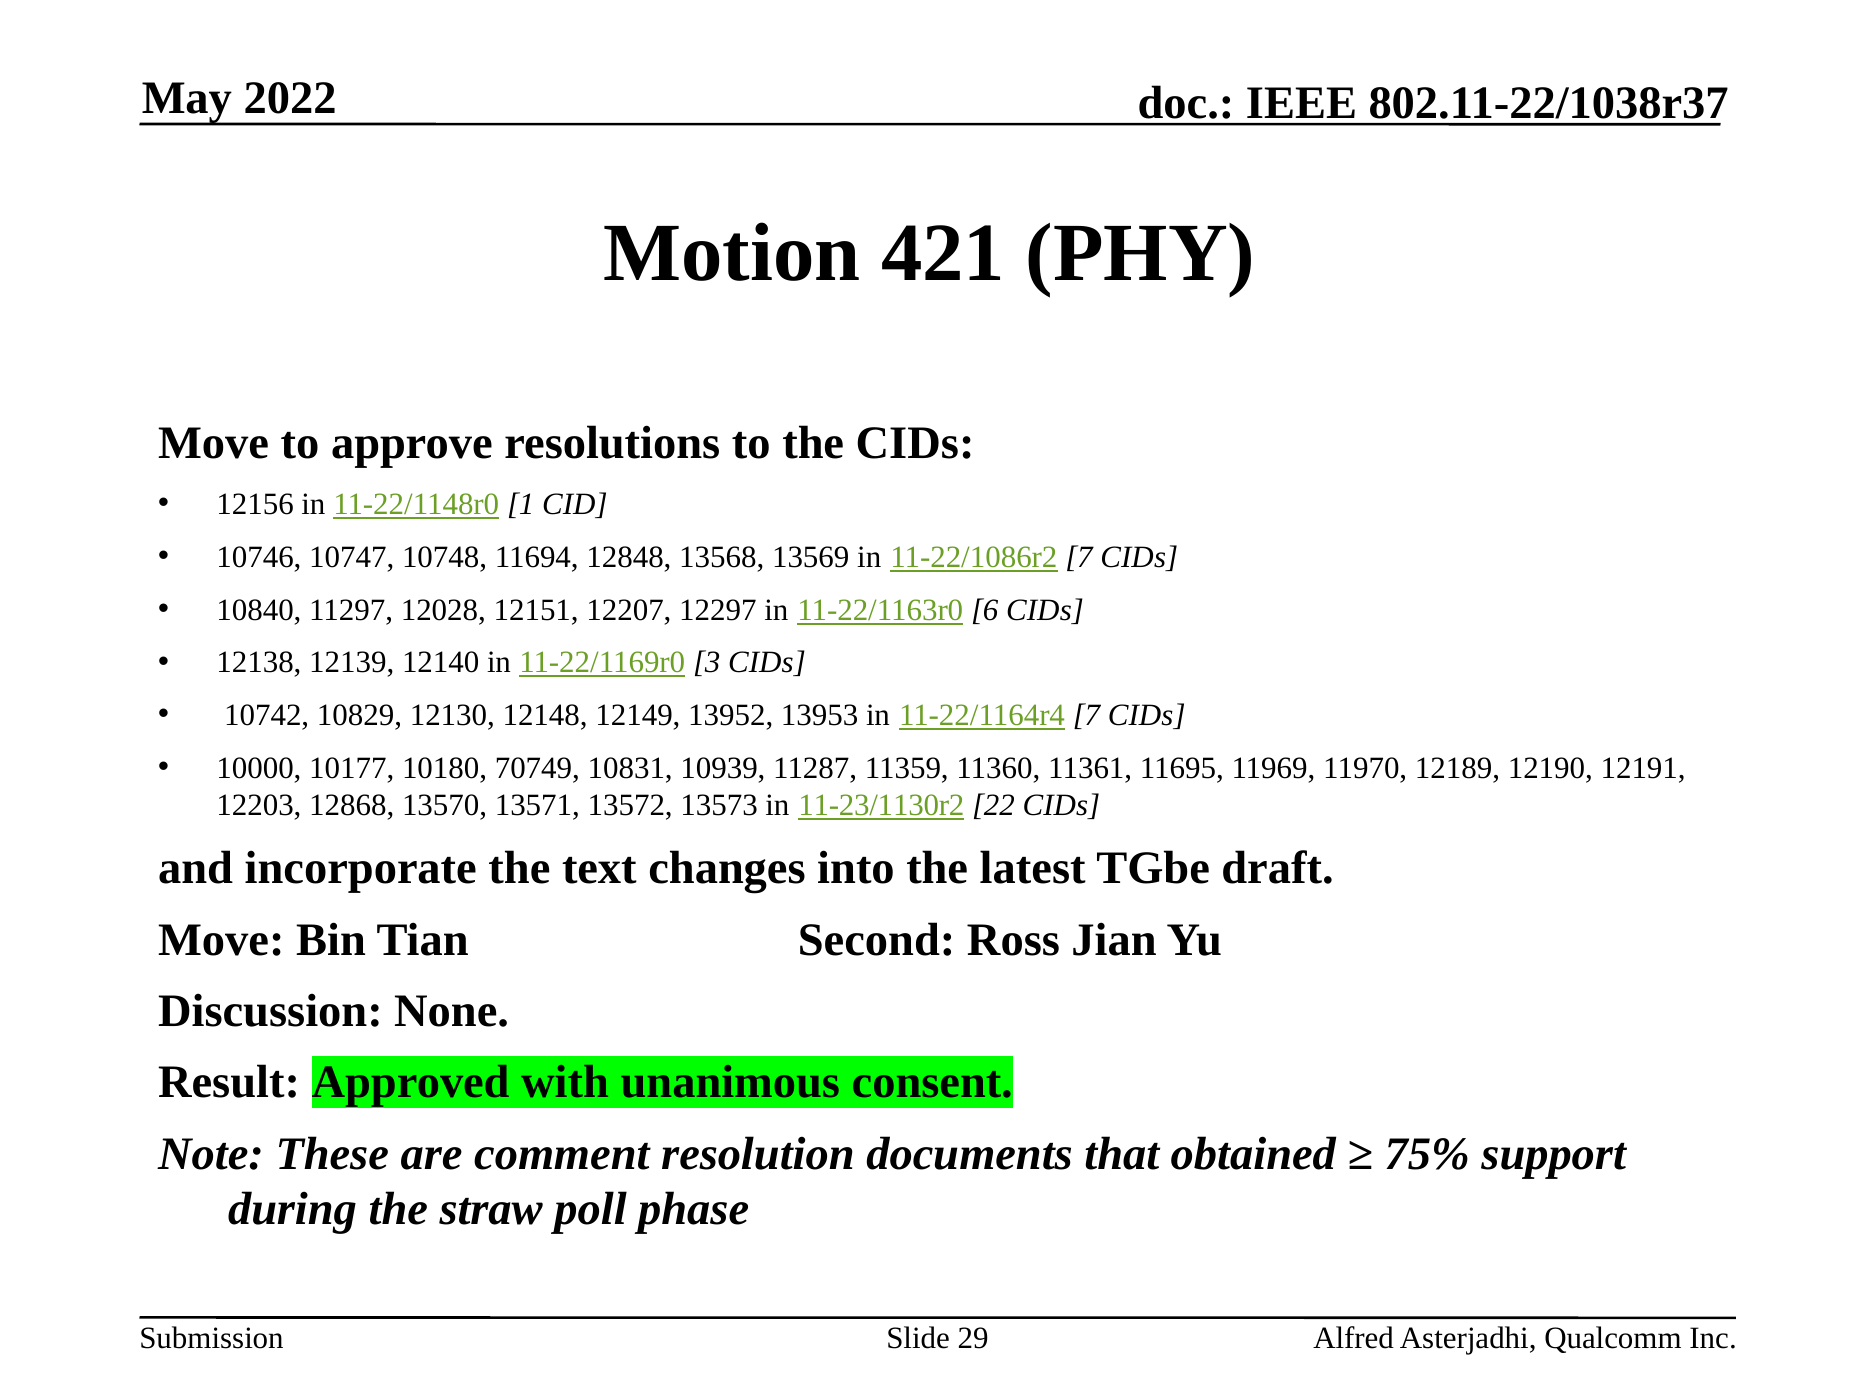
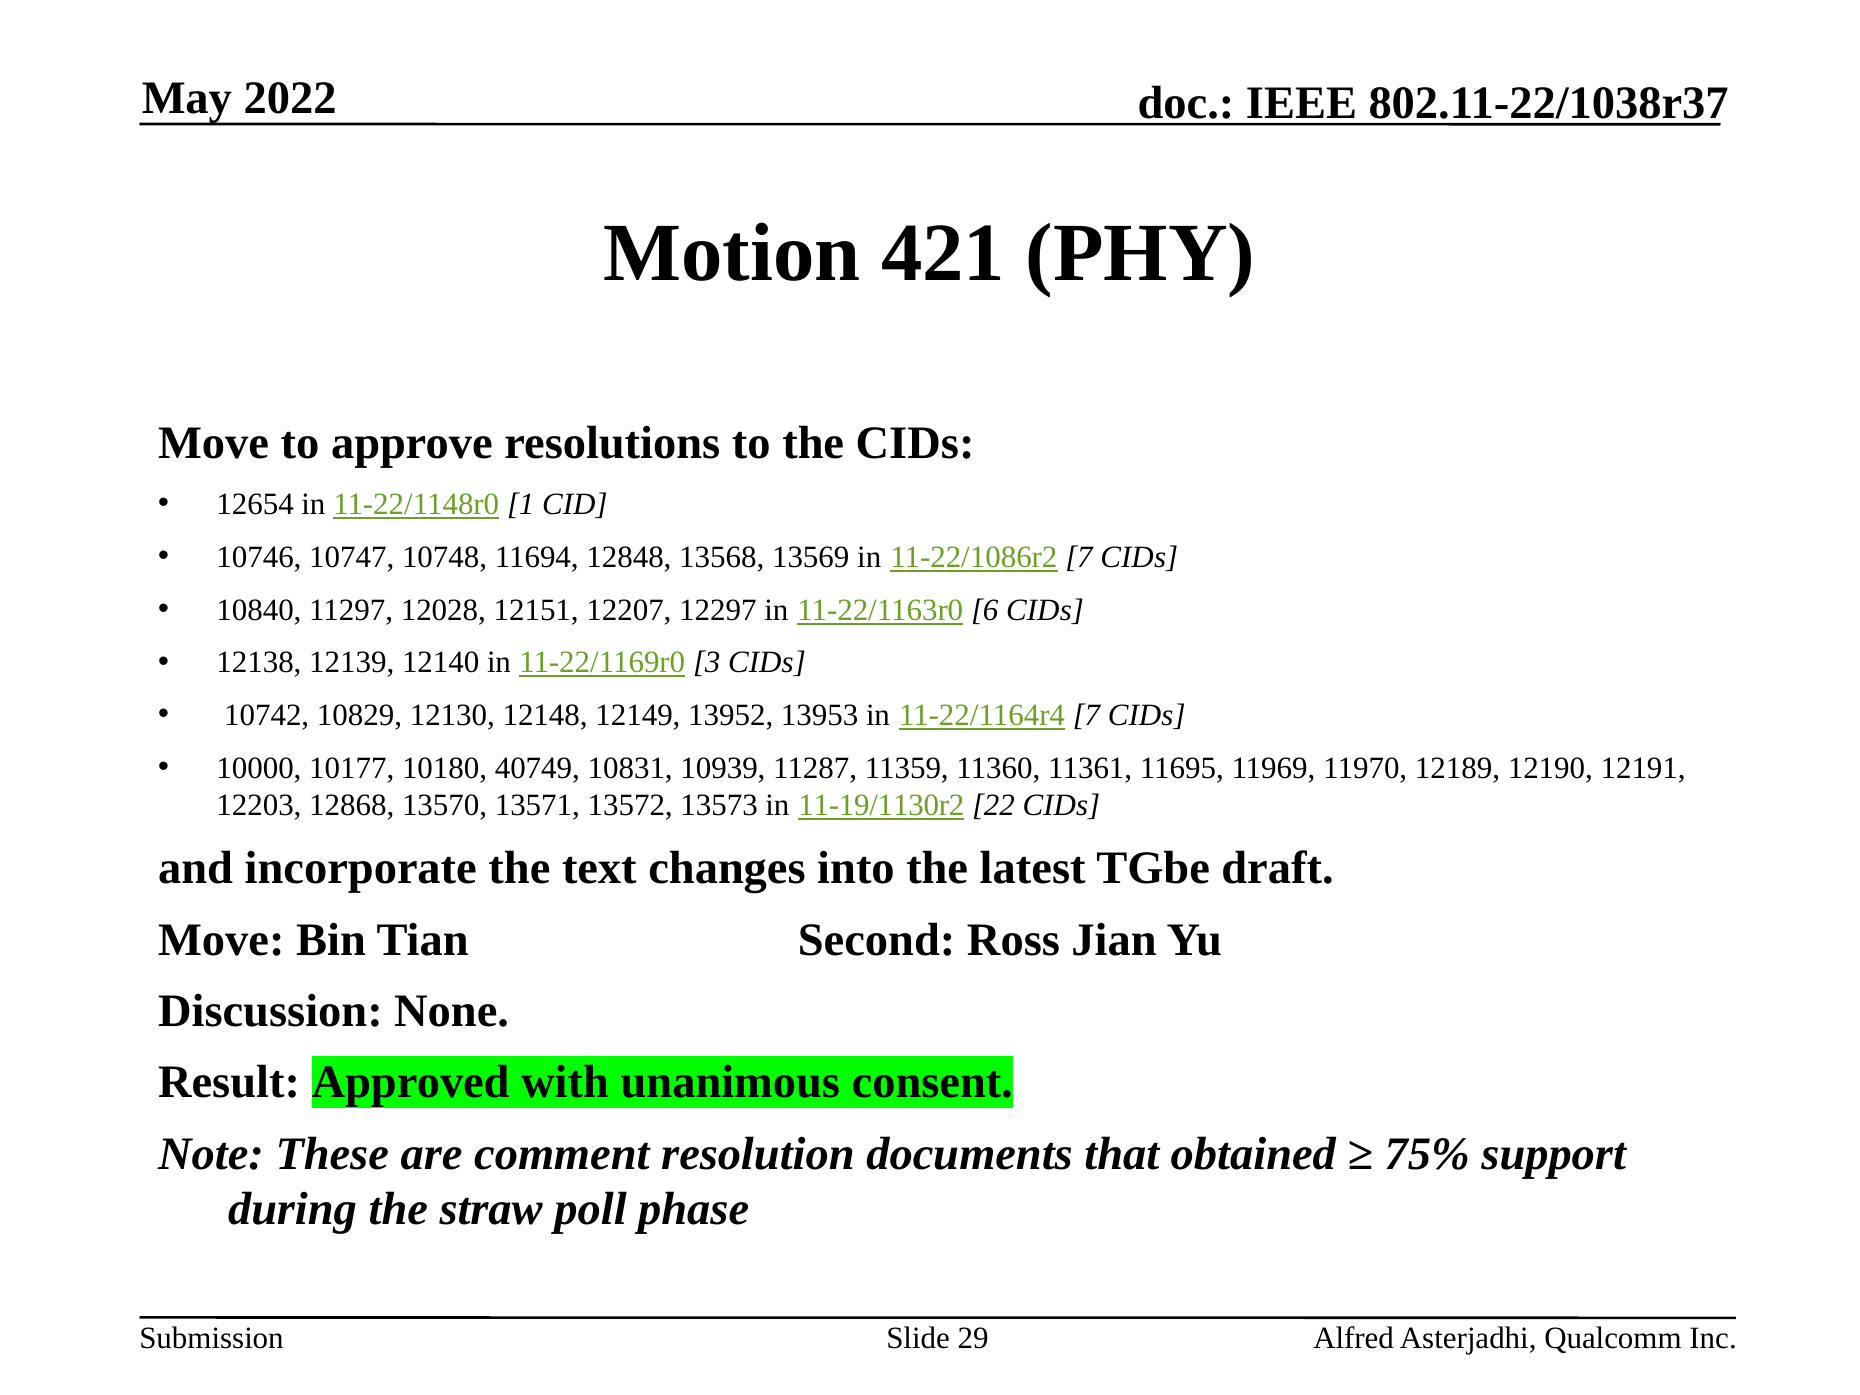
12156: 12156 -> 12654
70749: 70749 -> 40749
11-23/1130r2: 11-23/1130r2 -> 11-19/1130r2
